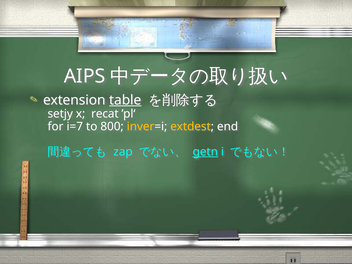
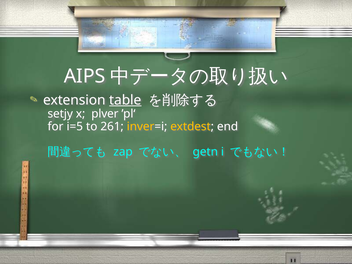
recat: recat -> plver
i=7: i=7 -> i=5
800: 800 -> 261
getn underline: present -> none
